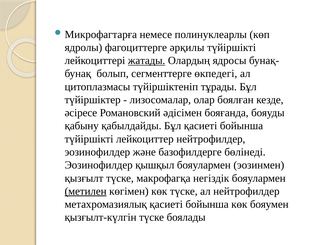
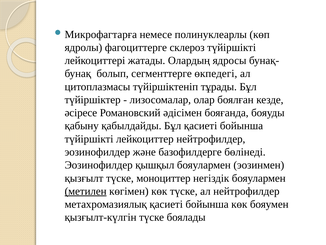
әрқилы: әрқилы -> склероз
жатады underline: present -> none
макрофагқа: макрофагқа -> моноциттер
